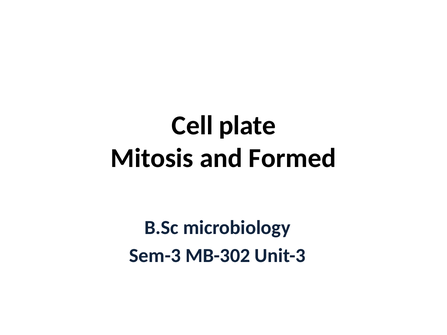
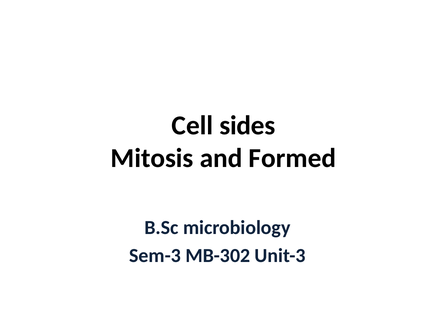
plate: plate -> sides
